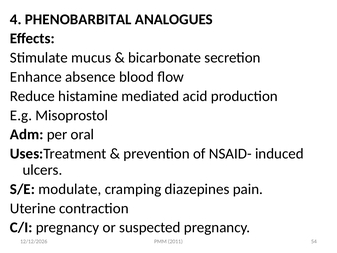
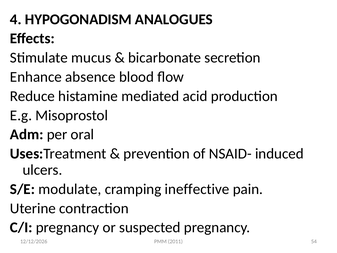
PHENOBARBITAL: PHENOBARBITAL -> HYPOGONADISM
diazepines: diazepines -> ineffective
